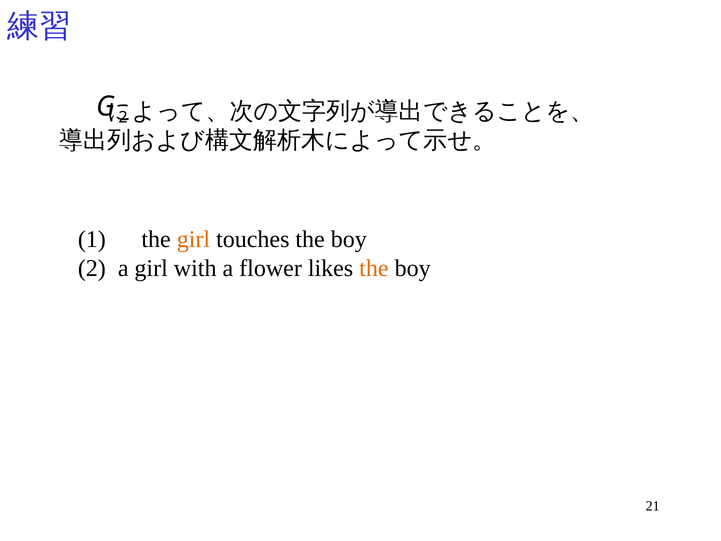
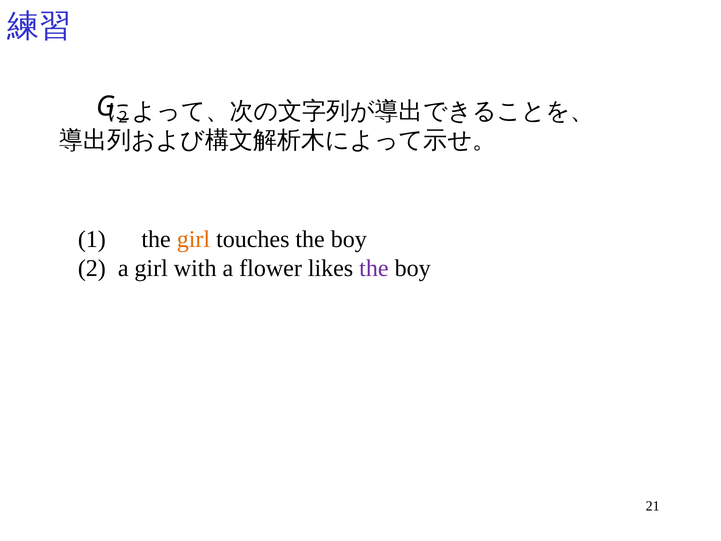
the at (374, 268) colour: orange -> purple
